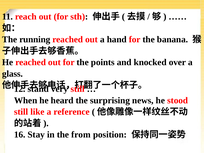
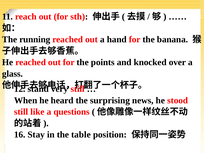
reference: reference -> questions
from: from -> table
